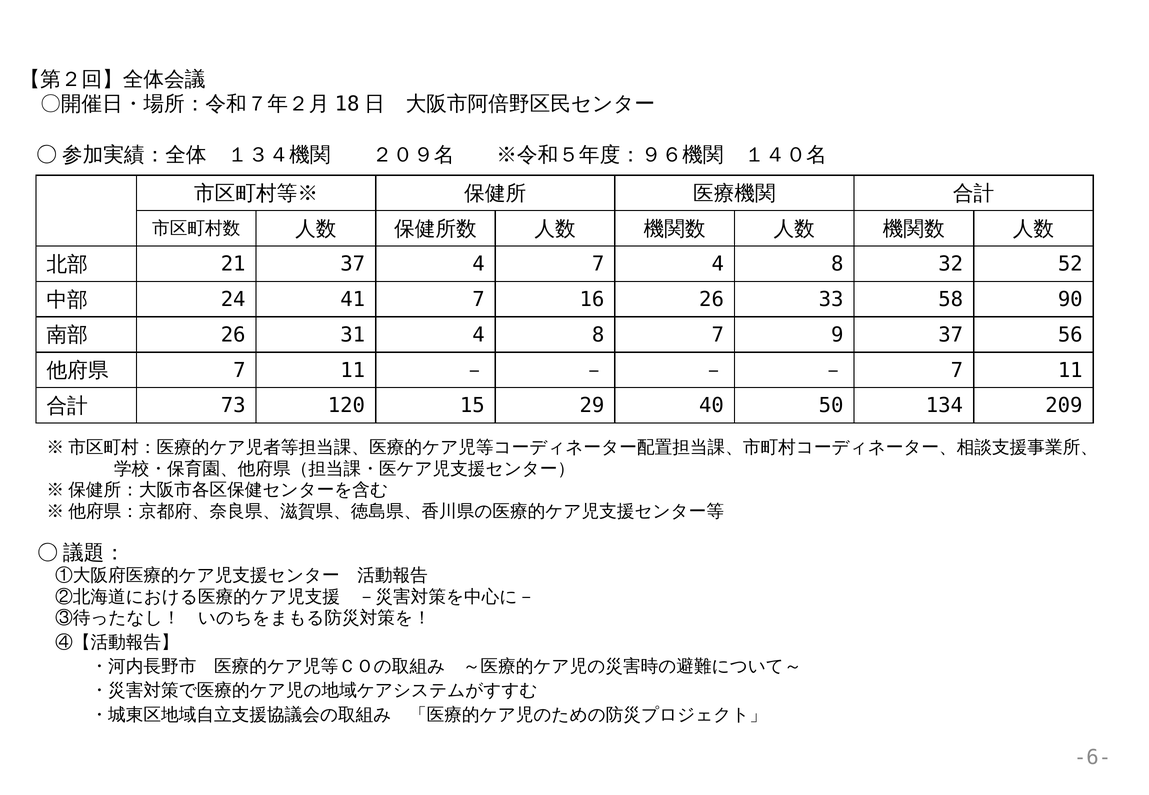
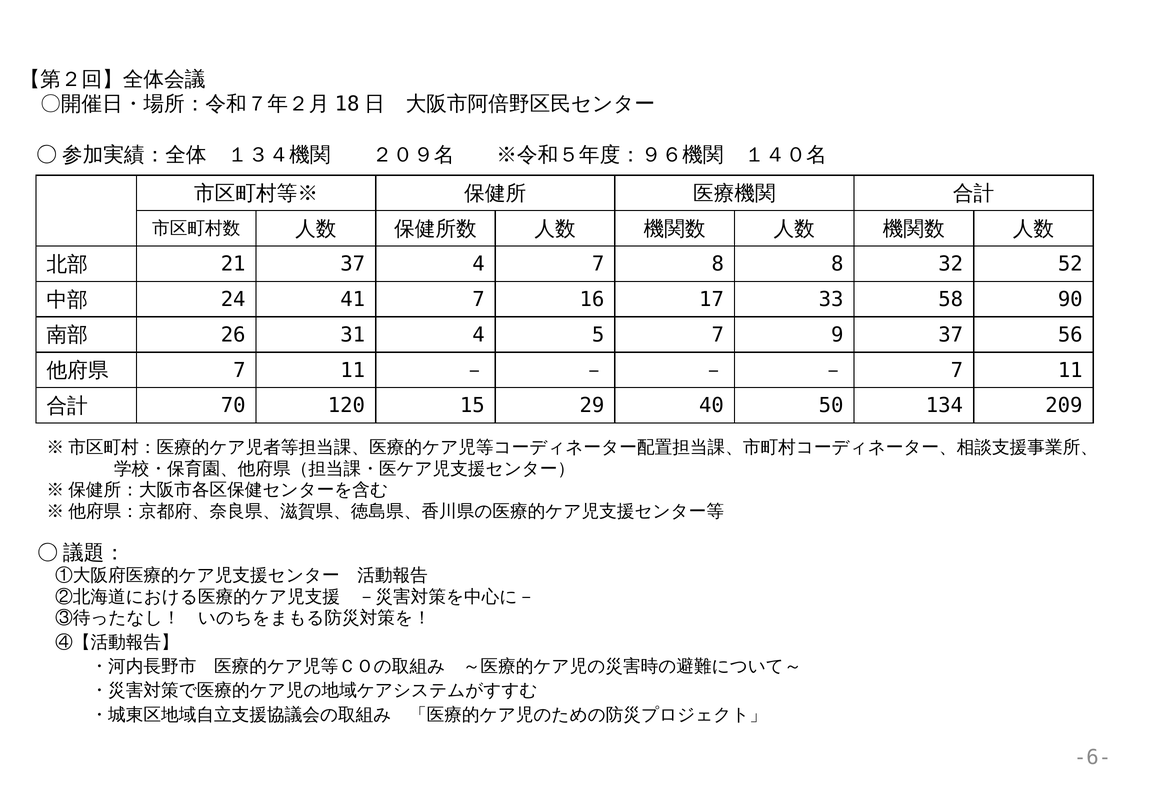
7 4: 4 -> 8
16 26: 26 -> 17
31 4 8: 8 -> 5
73: 73 -> 70
